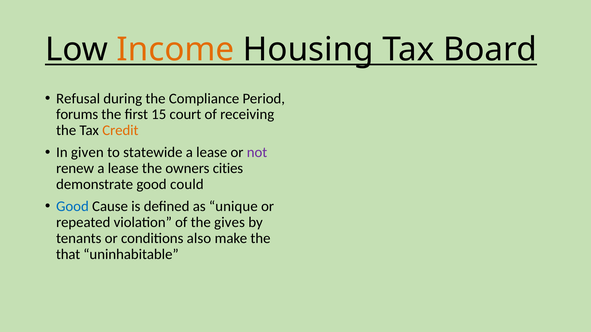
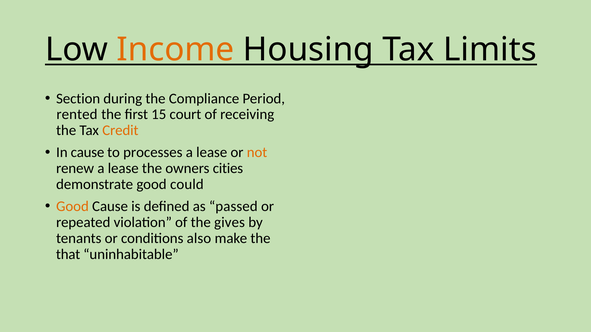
Board: Board -> Limits
Refusal: Refusal -> Section
forums: forums -> rented
In given: given -> cause
statewide: statewide -> processes
not colour: purple -> orange
Good at (72, 207) colour: blue -> orange
unique: unique -> passed
